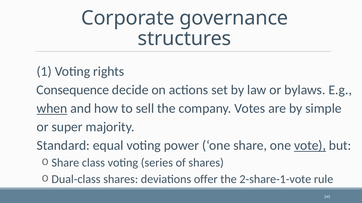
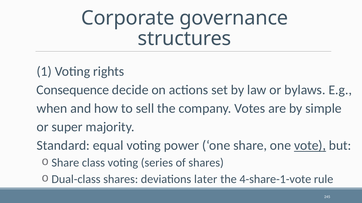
when underline: present -> none
offer: offer -> later
2-share-1-vote: 2-share-1-vote -> 4-share-1-vote
